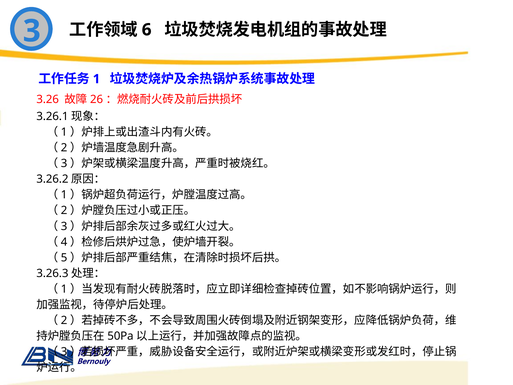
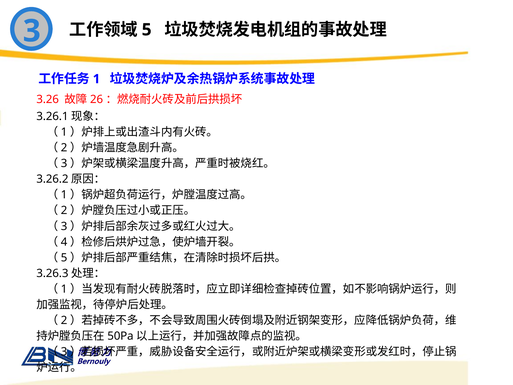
6: 6 -> 5
